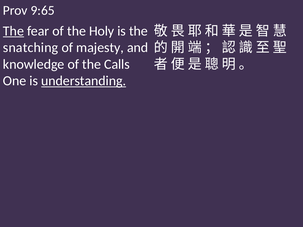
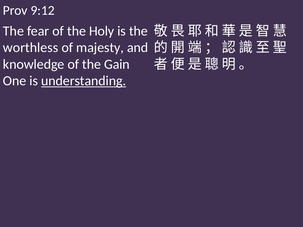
9:65: 9:65 -> 9:12
The at (13, 31) underline: present -> none
snatching: snatching -> worthless
Calls: Calls -> Gain
